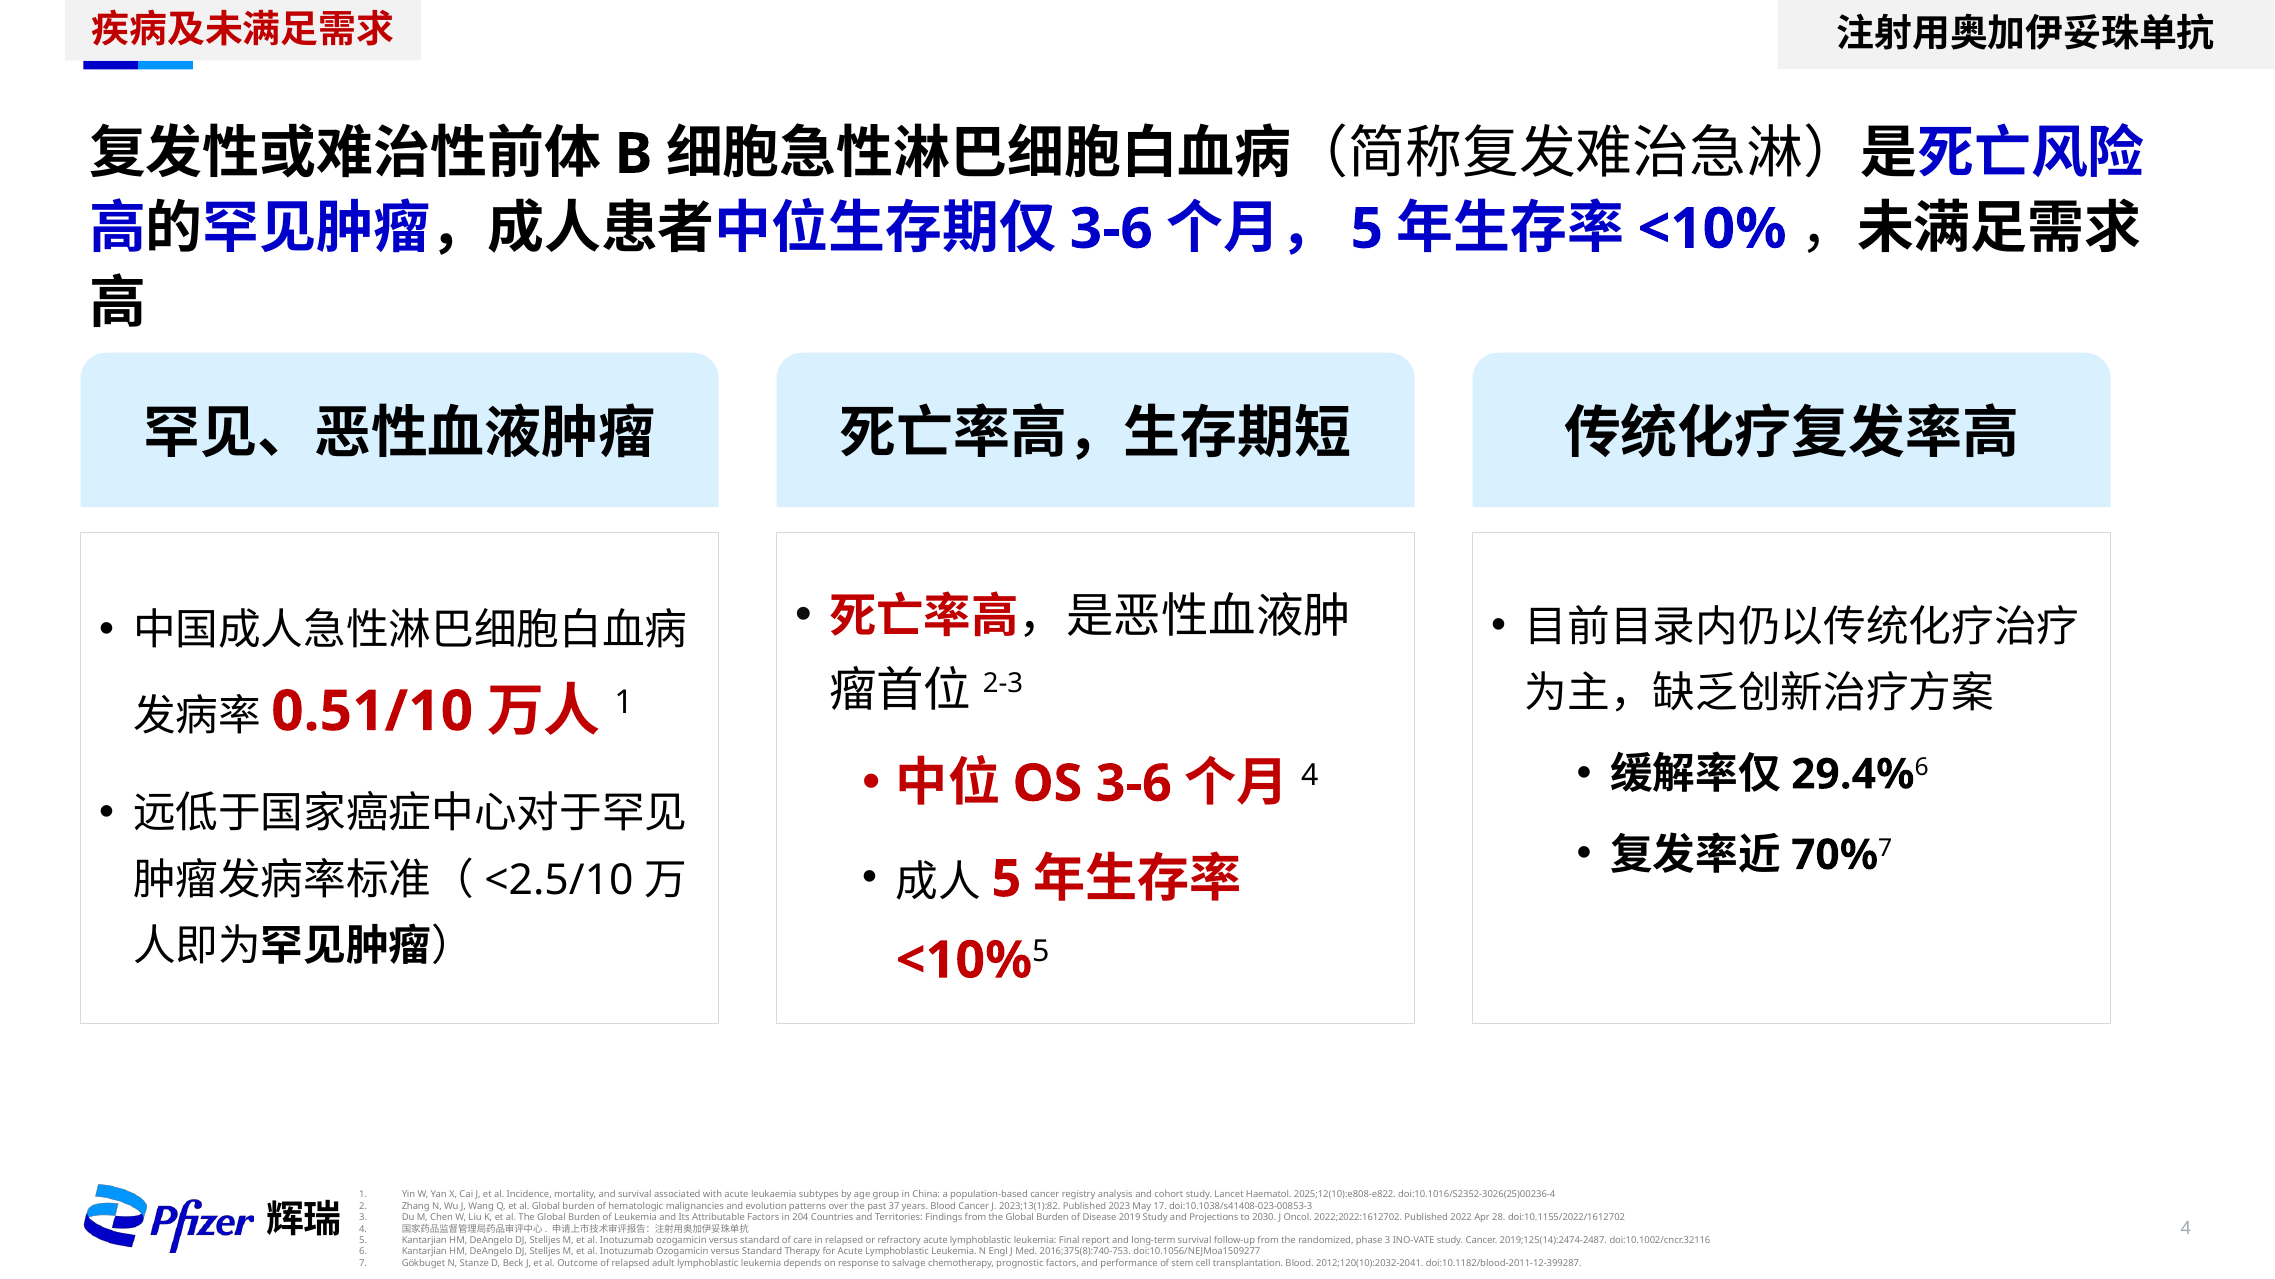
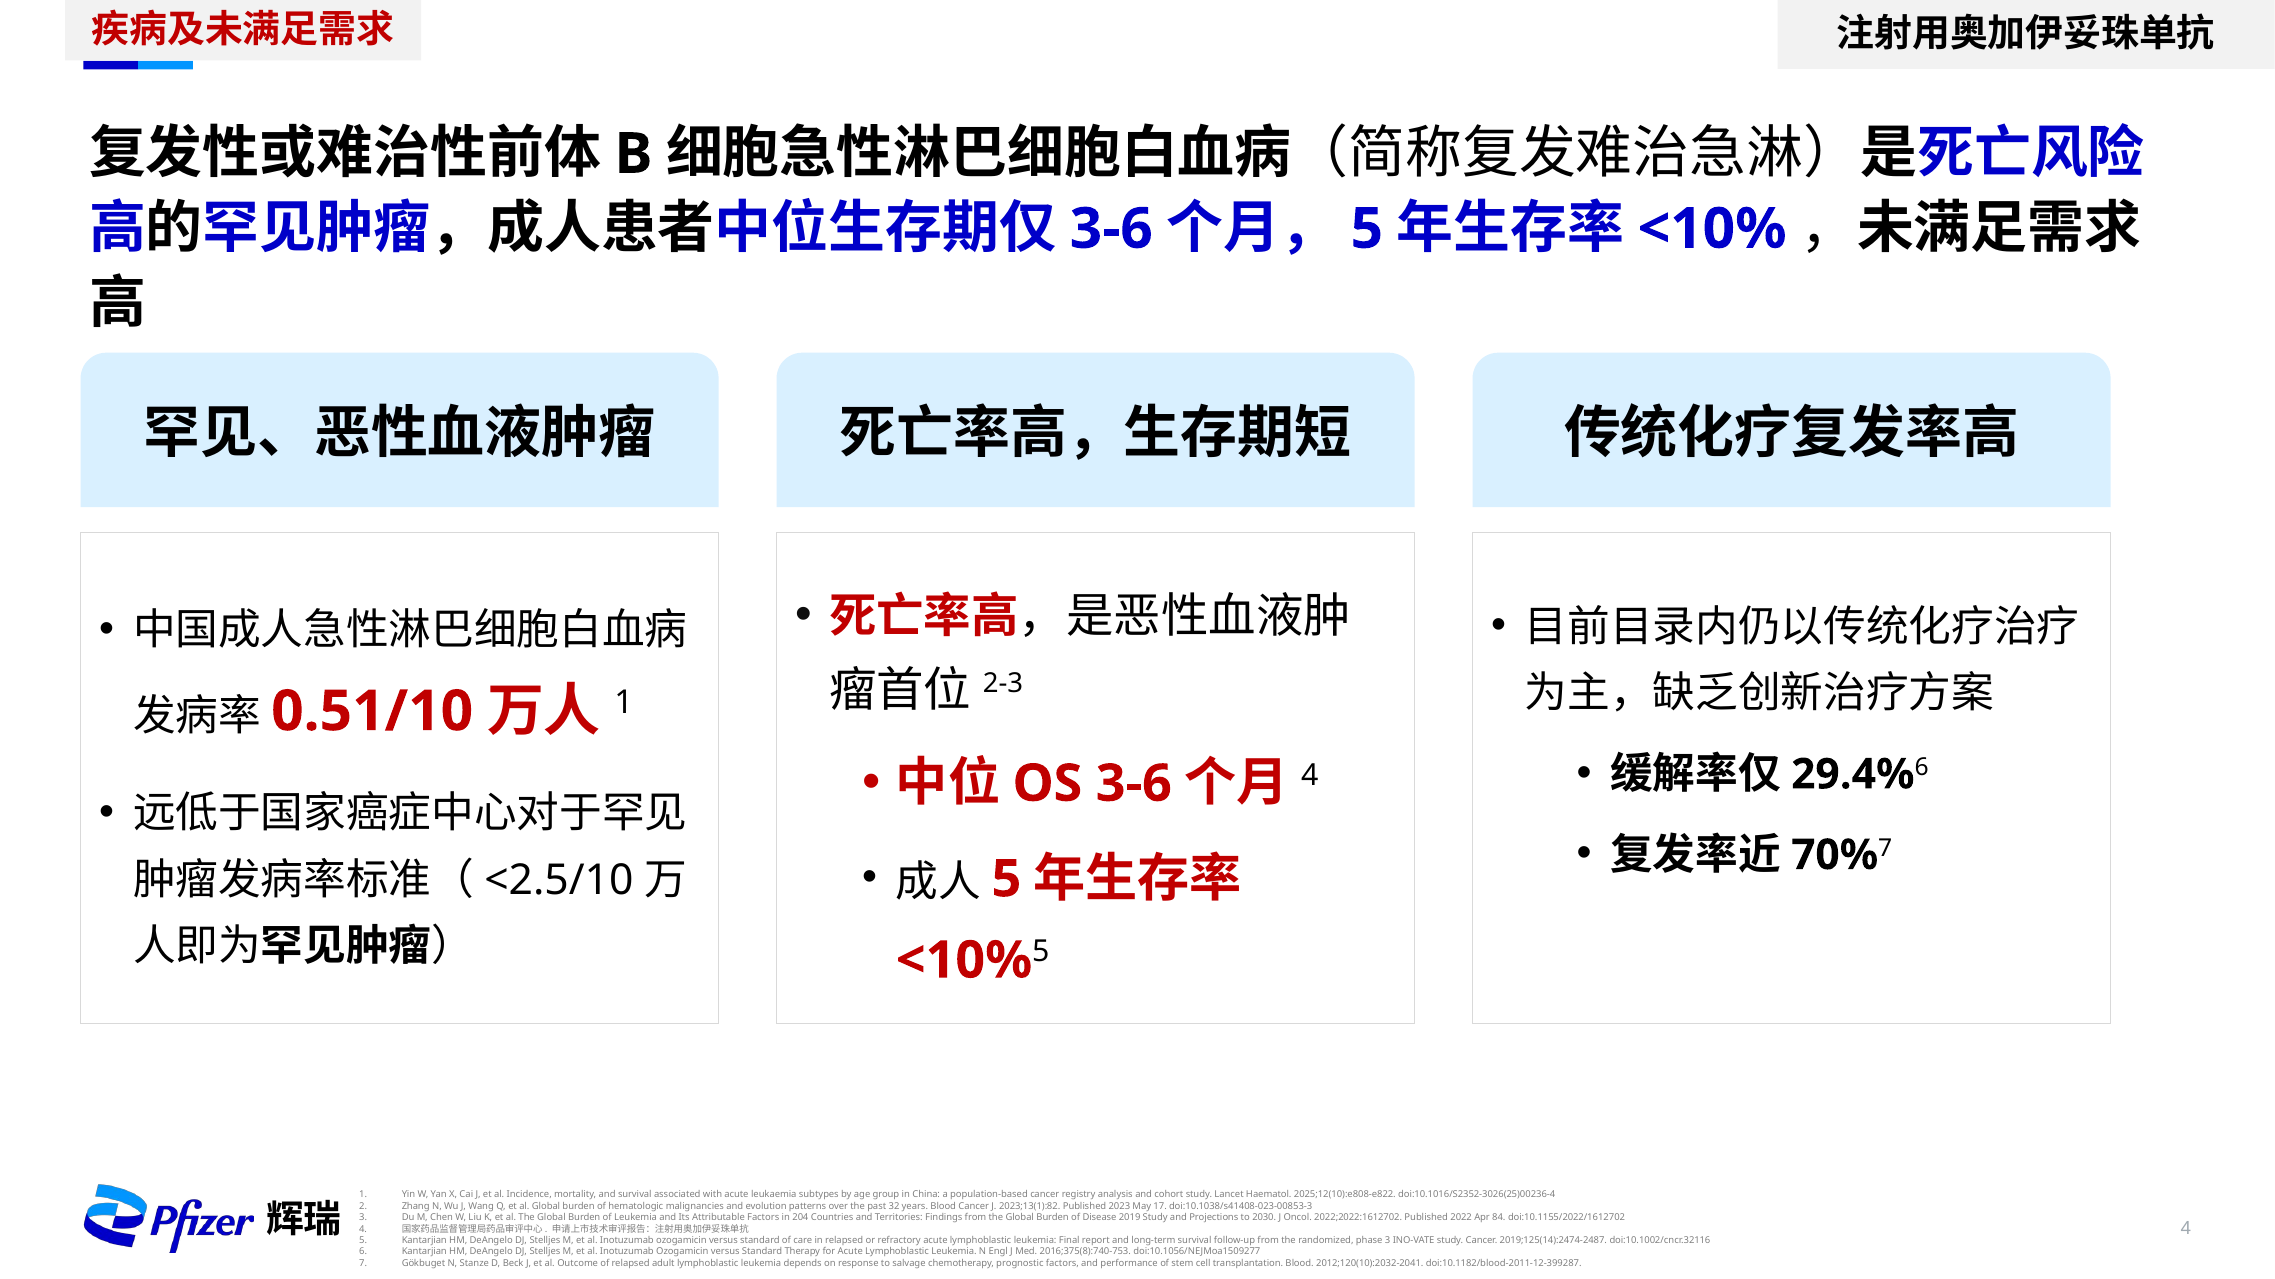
37: 37 -> 32
28: 28 -> 84
